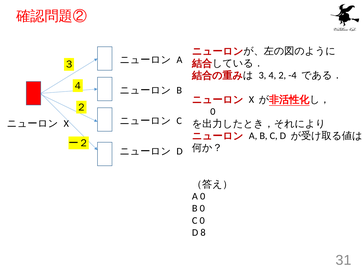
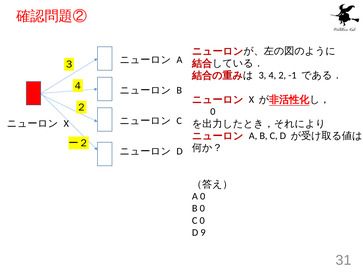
-4: -4 -> -1
8: 8 -> 9
